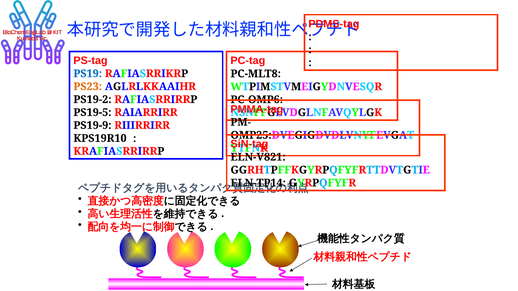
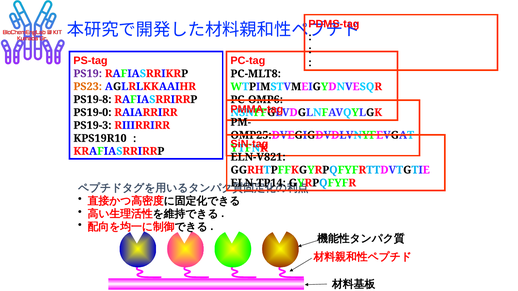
PS19 colour: blue -> purple
PS19-2: PS19-2 -> PS19-8
PS19-5: PS19-5 -> PS19-0
PS19-9: PS19-9 -> PS19-3
